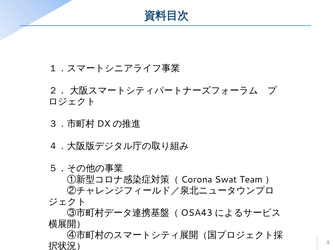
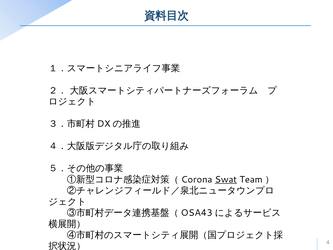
Swat underline: none -> present
